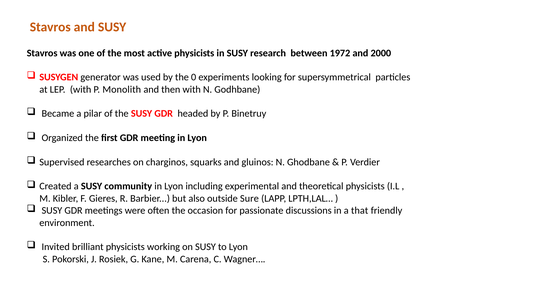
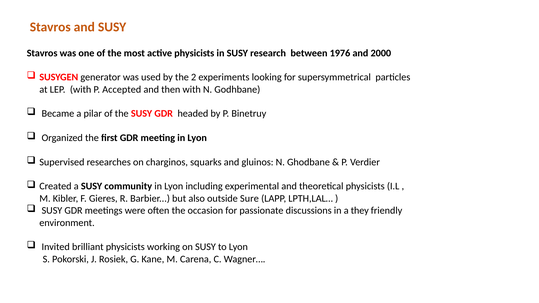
1972: 1972 -> 1976
0: 0 -> 2
Monolith: Monolith -> Accepted
that: that -> they
